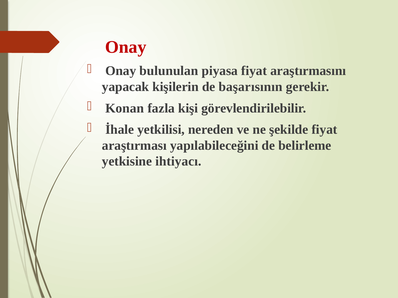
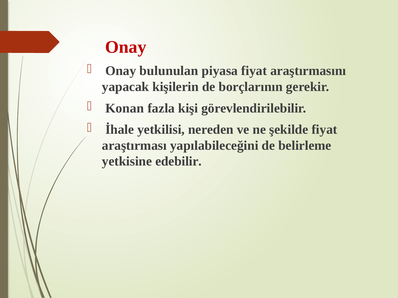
başarısının: başarısının -> borçlarının
ihtiyacı: ihtiyacı -> edebilir
